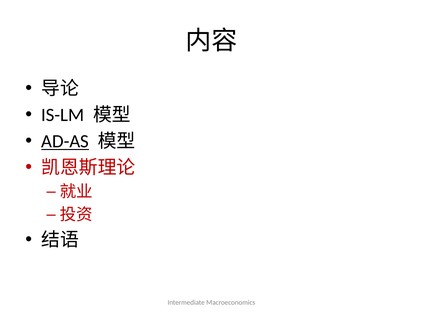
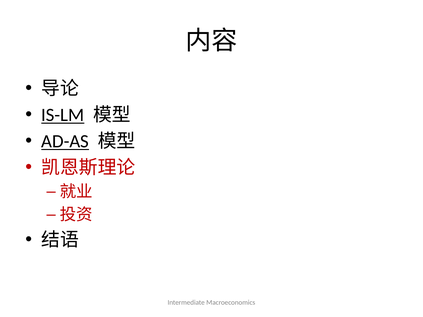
IS-LM underline: none -> present
